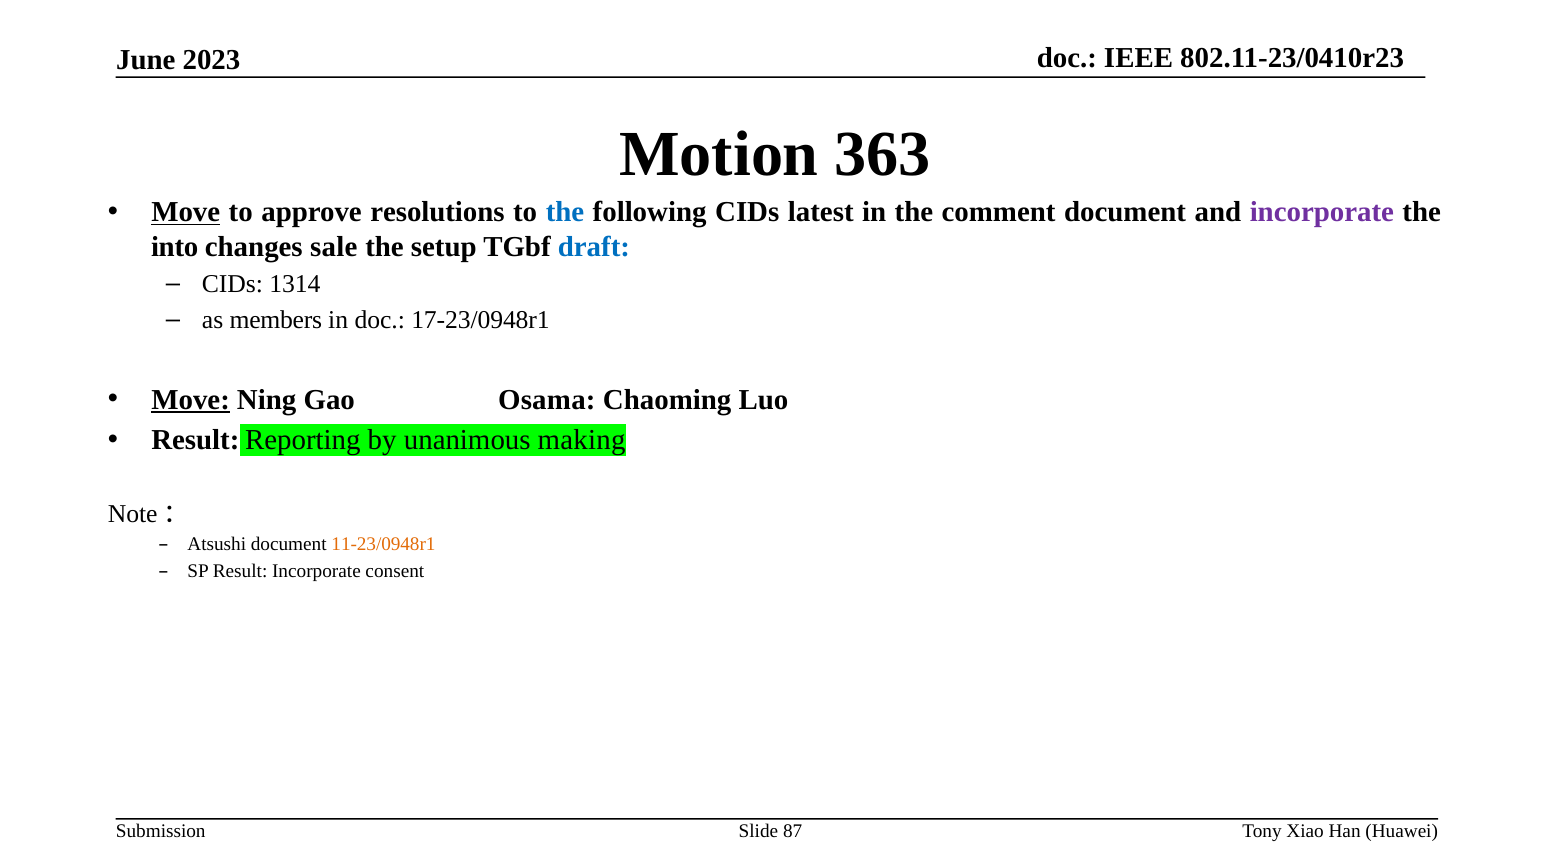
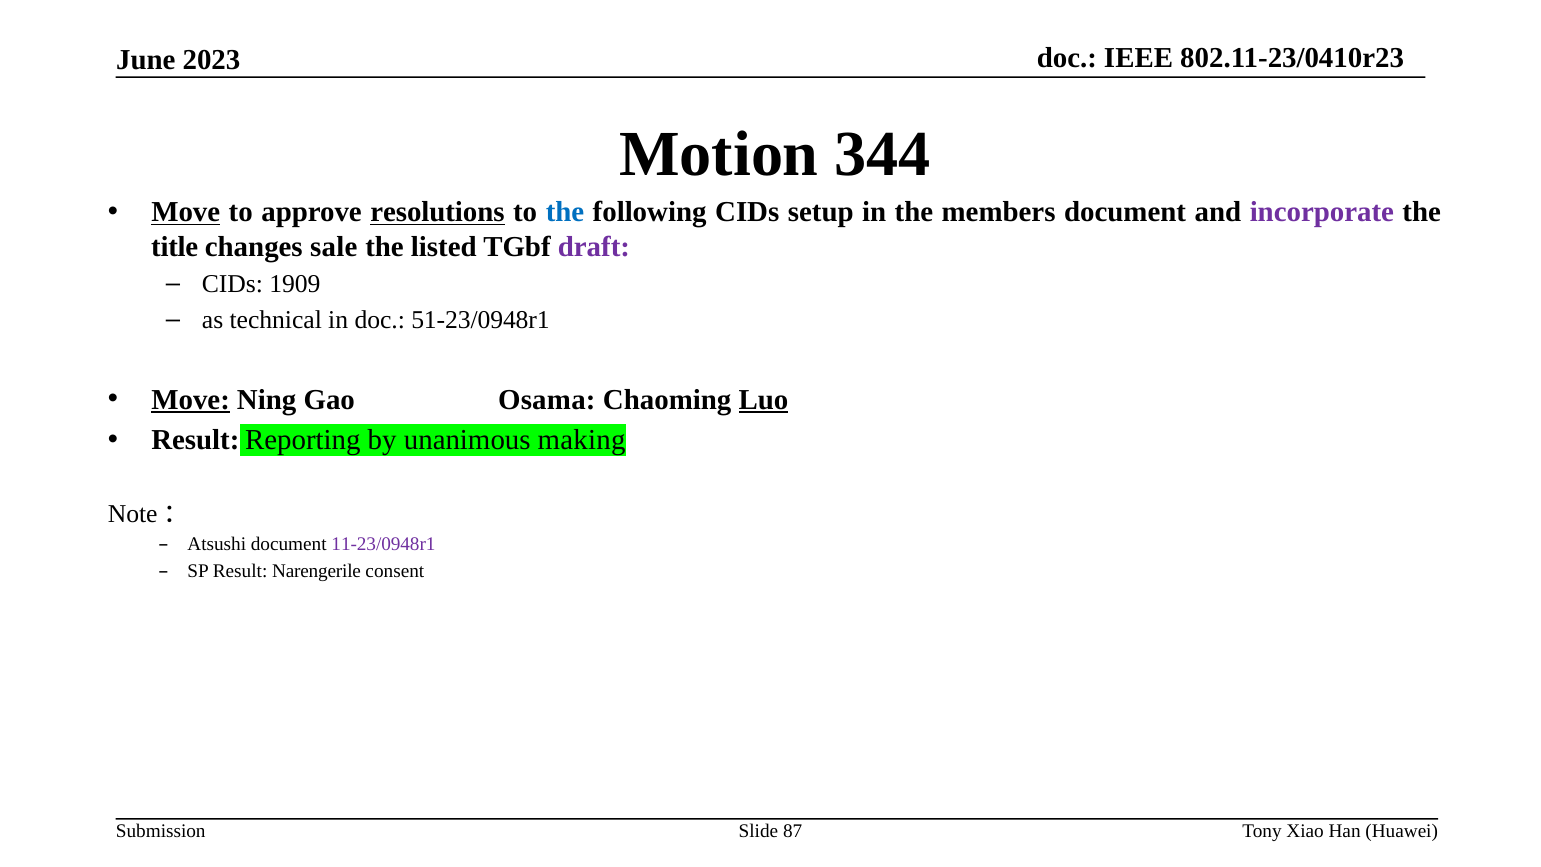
363: 363 -> 344
resolutions underline: none -> present
latest: latest -> setup
comment: comment -> members
into: into -> title
setup: setup -> listed
draft colour: blue -> purple
1314: 1314 -> 1909
members: members -> technical
17-23/0948r1: 17-23/0948r1 -> 51-23/0948r1
Luo underline: none -> present
11-23/0948r1 colour: orange -> purple
Result Incorporate: Incorporate -> Narengerile
